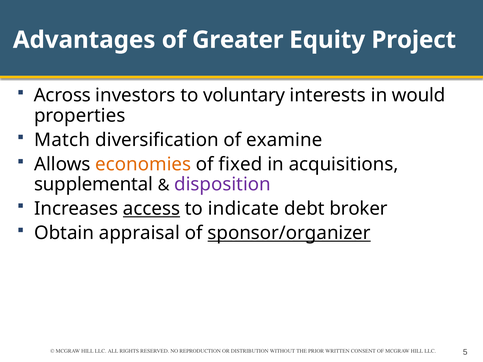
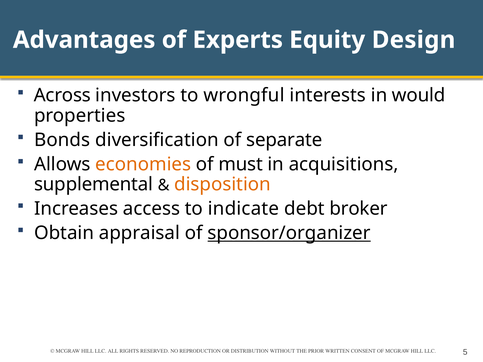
Greater: Greater -> Experts
Project: Project -> Design
voluntary: voluntary -> wrongful
Match: Match -> Bonds
examine: examine -> separate
fixed: fixed -> must
disposition colour: purple -> orange
access underline: present -> none
